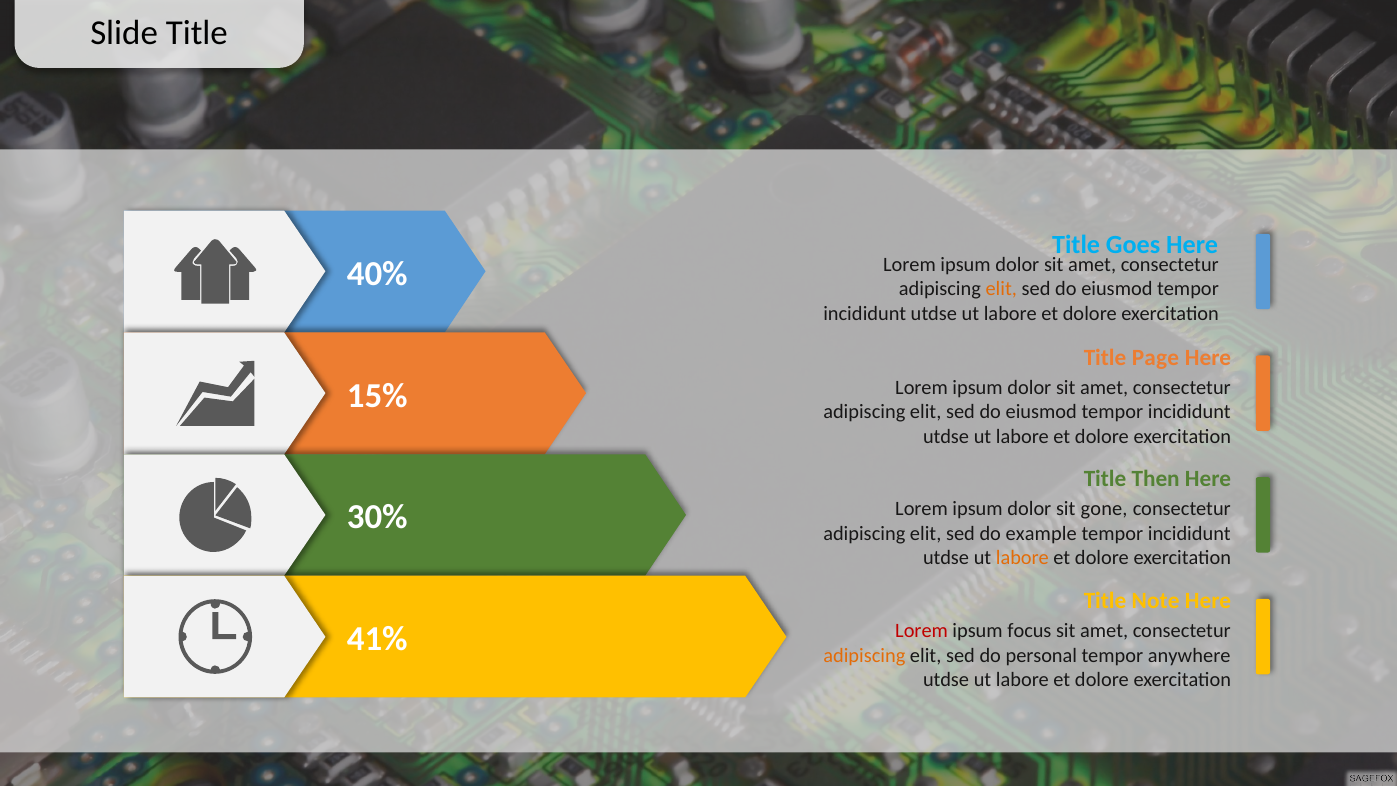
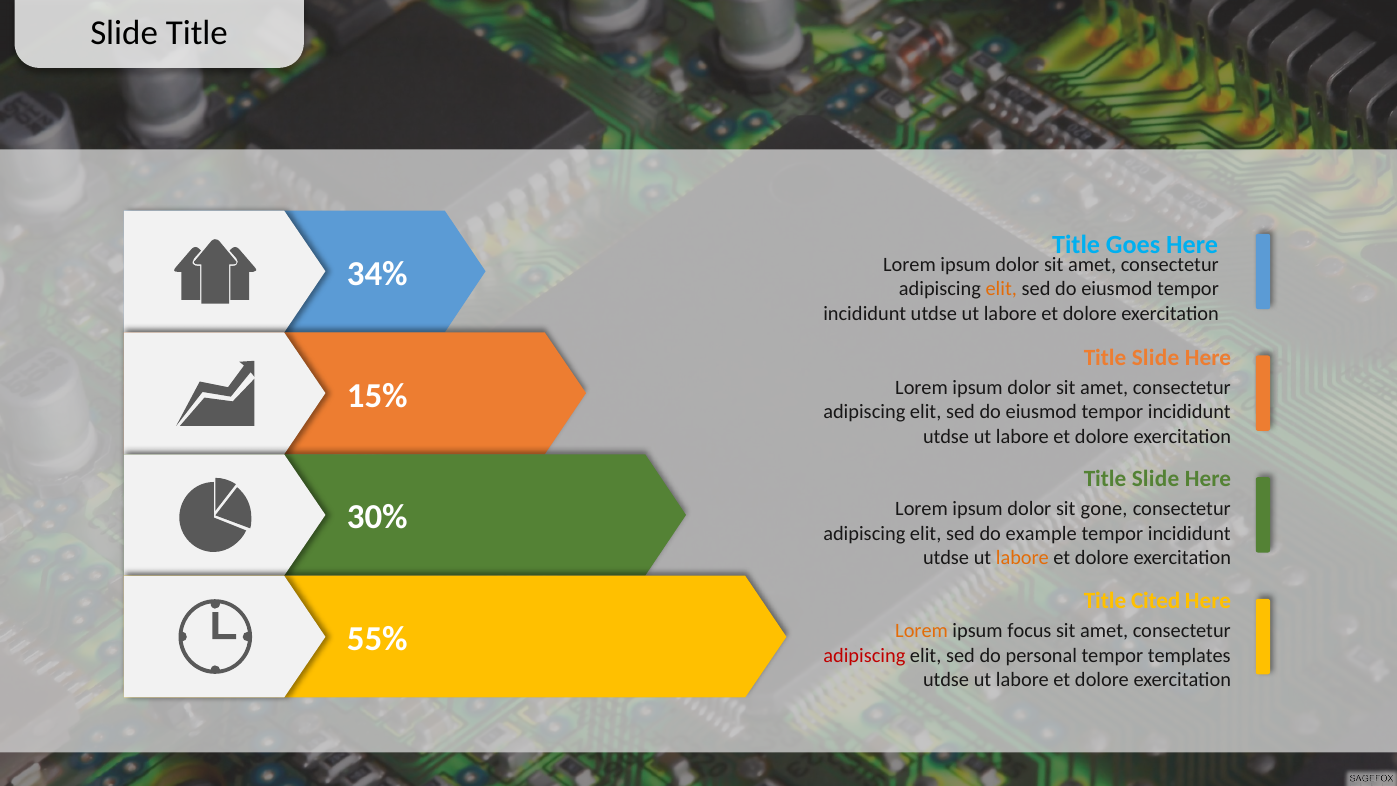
40%: 40% -> 34%
Page at (1156, 357): Page -> Slide
Then at (1156, 479): Then -> Slide
Note: Note -> Cited
Lorem at (922, 631) colour: red -> orange
41%: 41% -> 55%
adipiscing at (864, 655) colour: orange -> red
anywhere: anywhere -> templates
